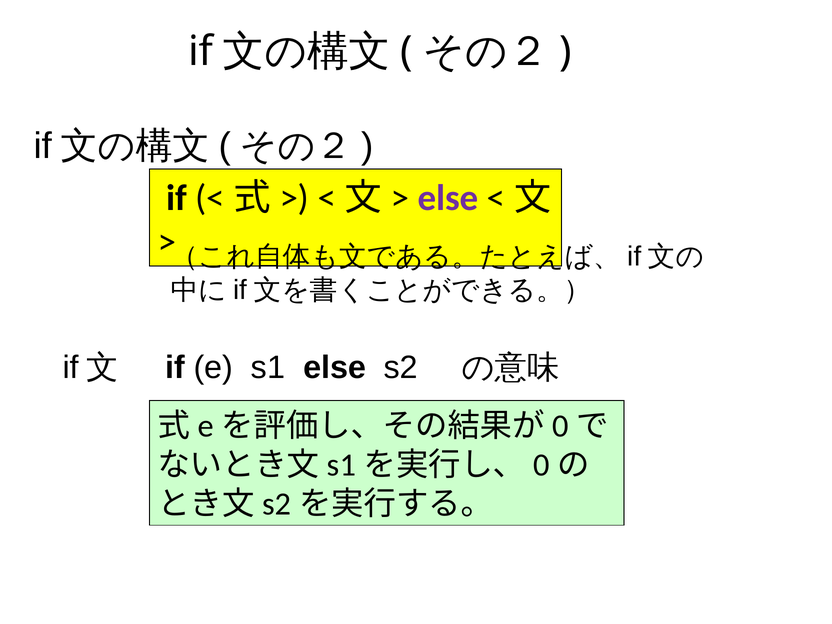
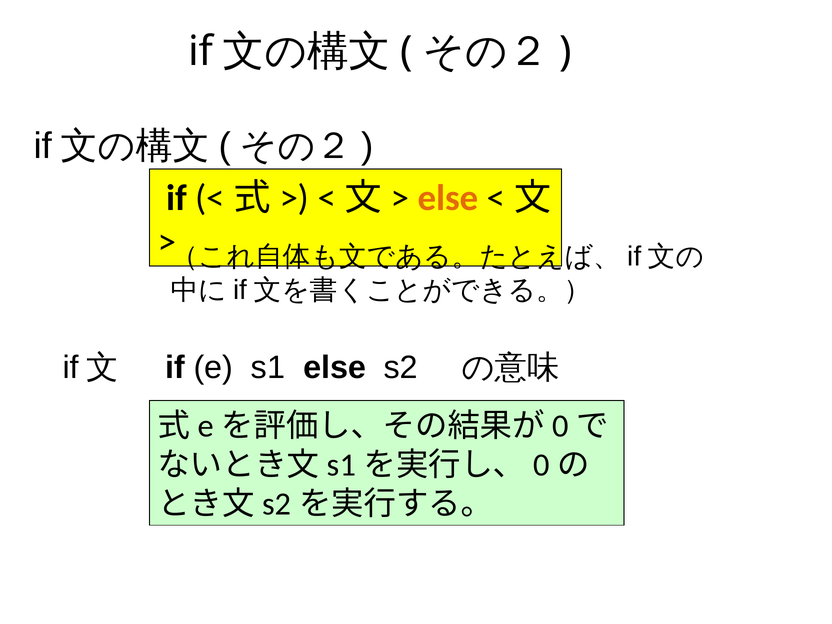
else at (448, 198) colour: purple -> orange
